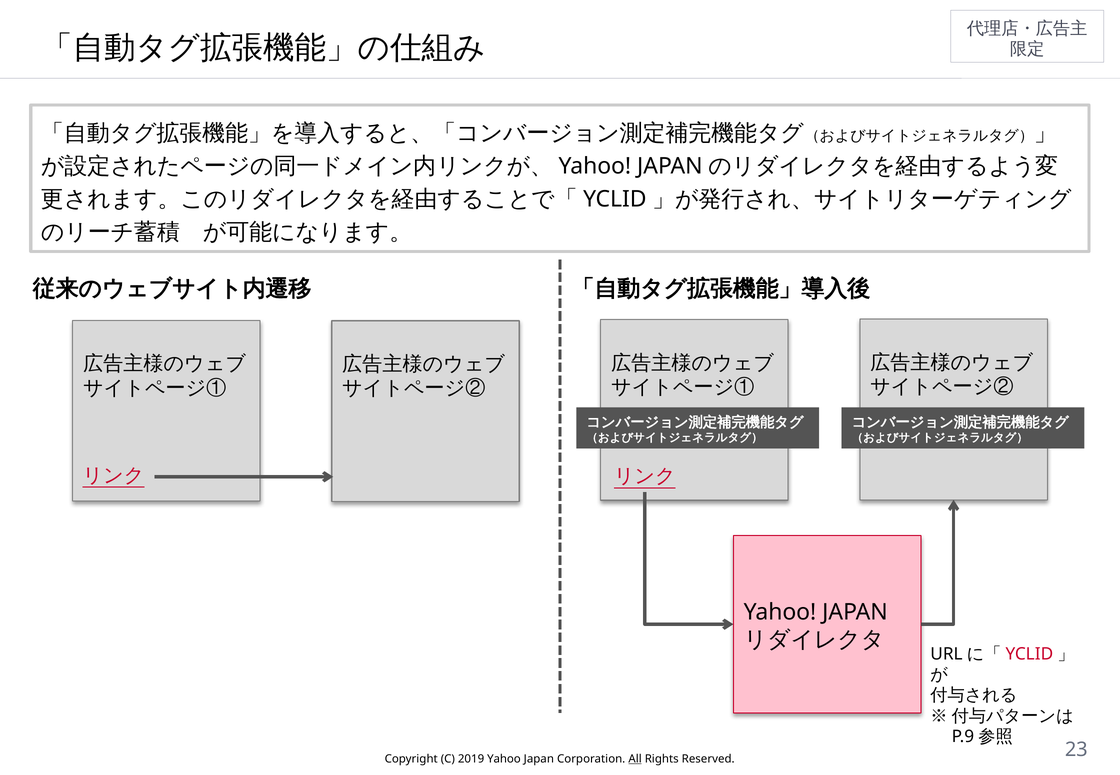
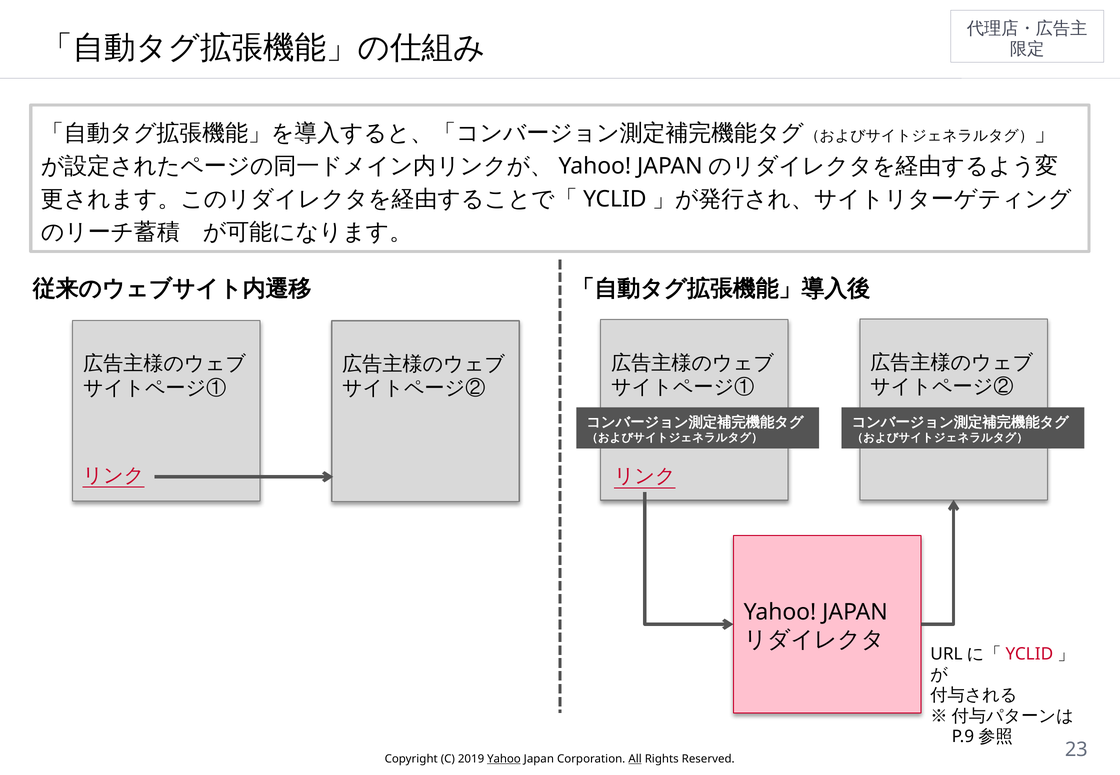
Yahoo at (504, 759) underline: none -> present
